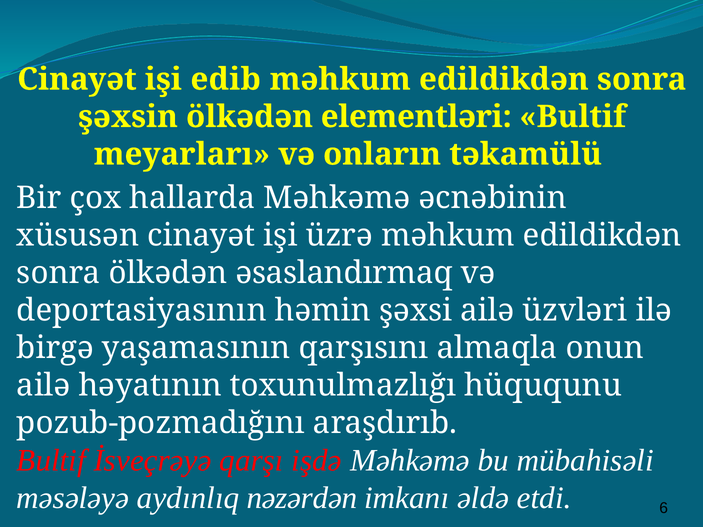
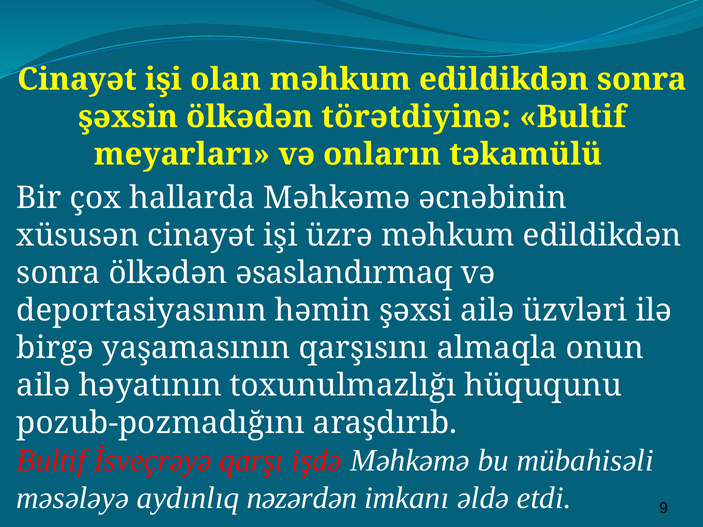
edib: edib -> olan
elementləri: elementləri -> törətdiyinə
6: 6 -> 9
